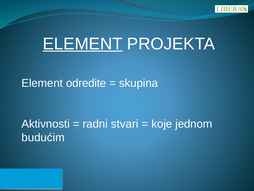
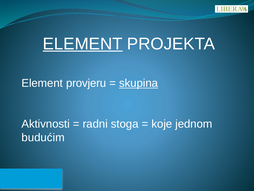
odredite: odredite -> provjeru
skupina underline: none -> present
stvari: stvari -> stoga
